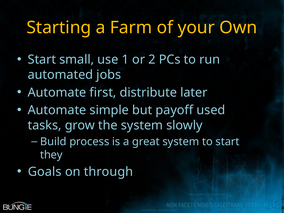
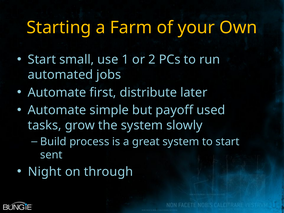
they: they -> sent
Goals: Goals -> Night
